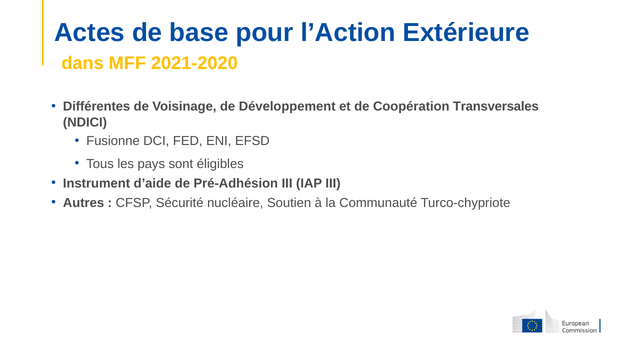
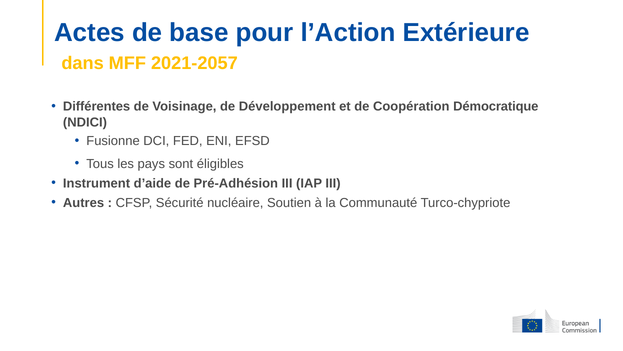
2021-2020: 2021-2020 -> 2021-2057
Transversales: Transversales -> Démocratique
